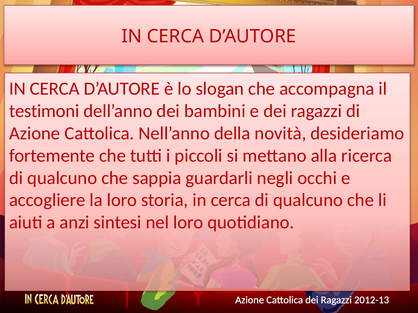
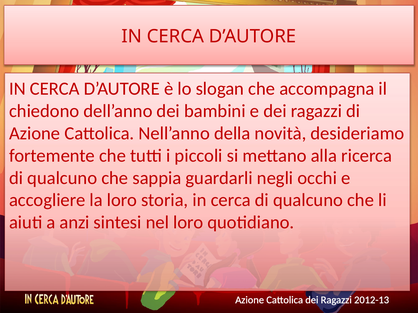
testimoni: testimoni -> chiedono
